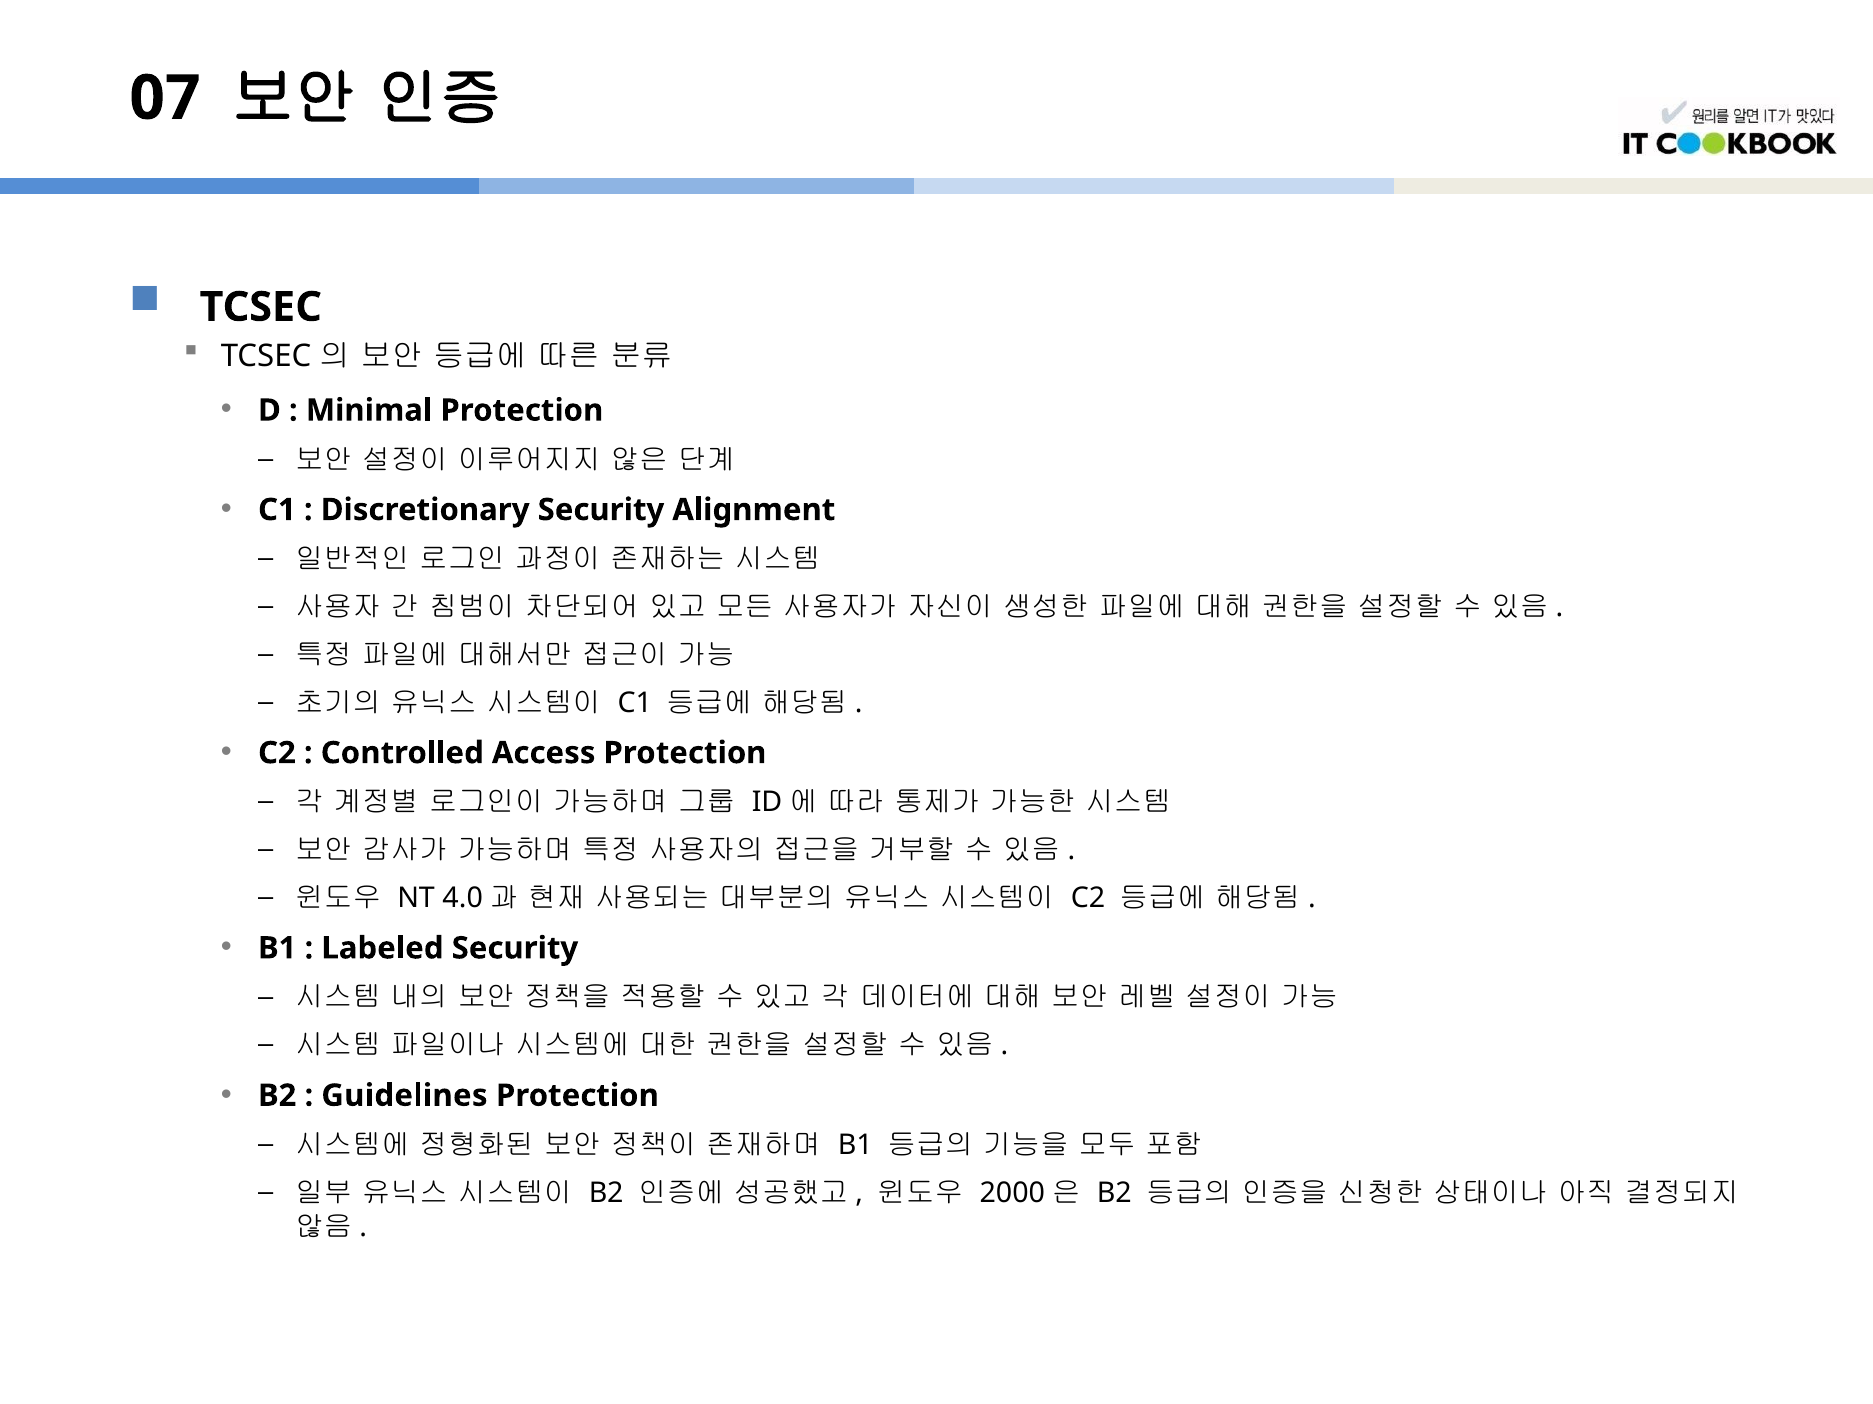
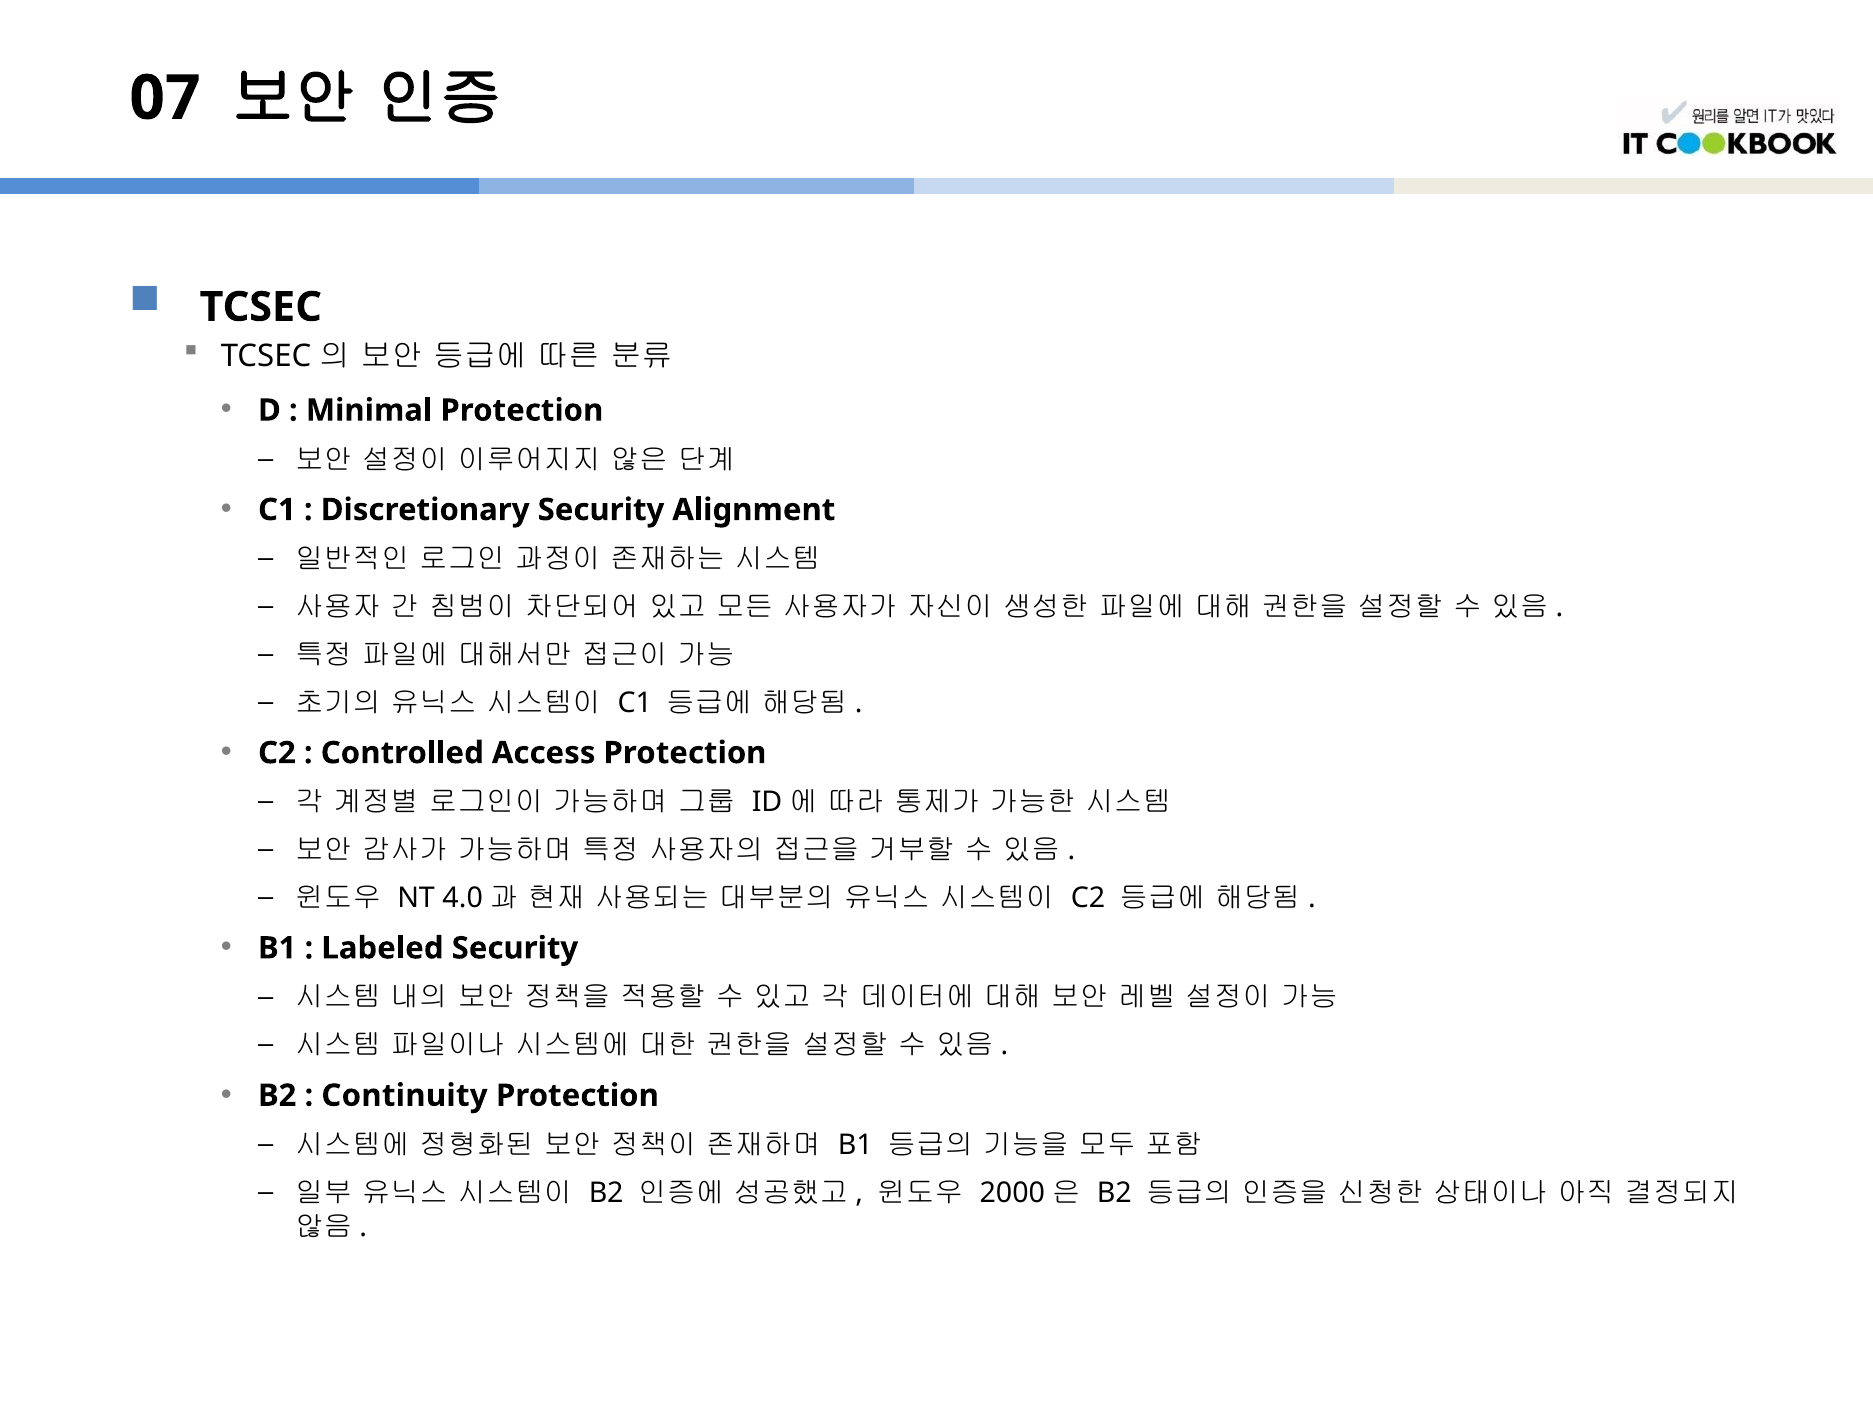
Guidelines: Guidelines -> Continuity
